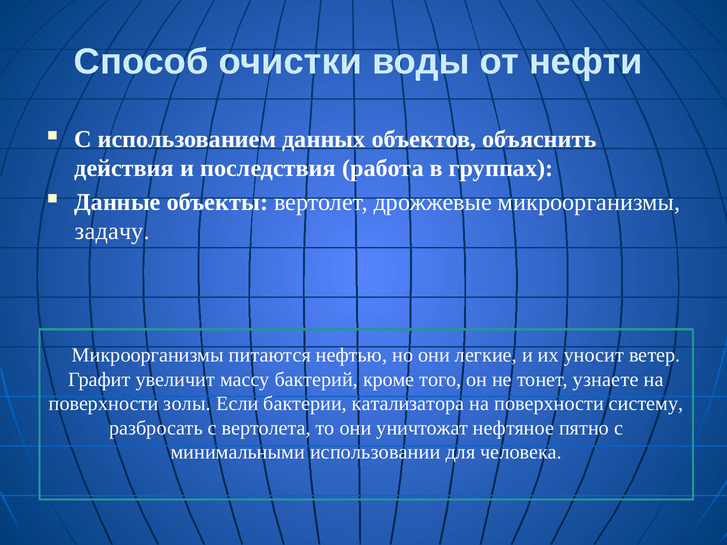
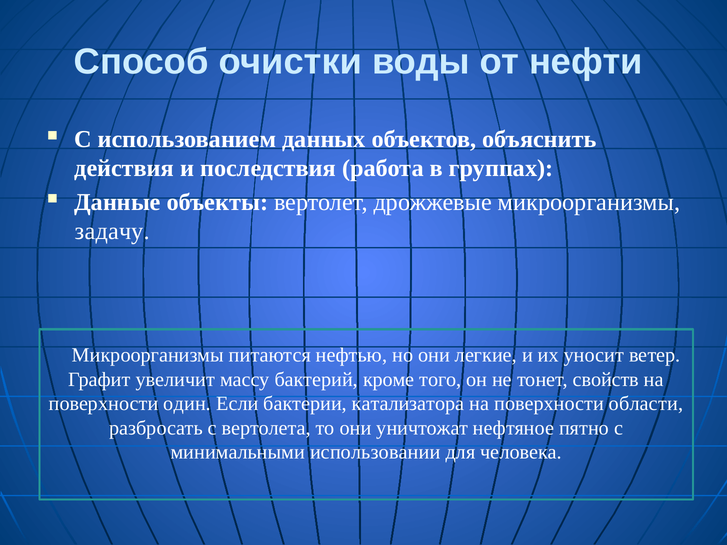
узнаете: узнаете -> свойств
золы: золы -> один
систему: систему -> области
